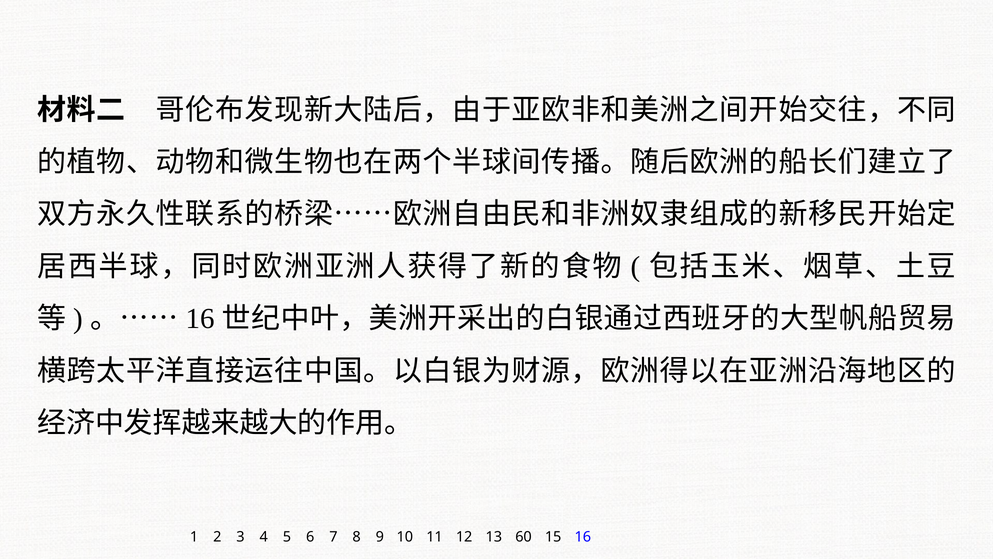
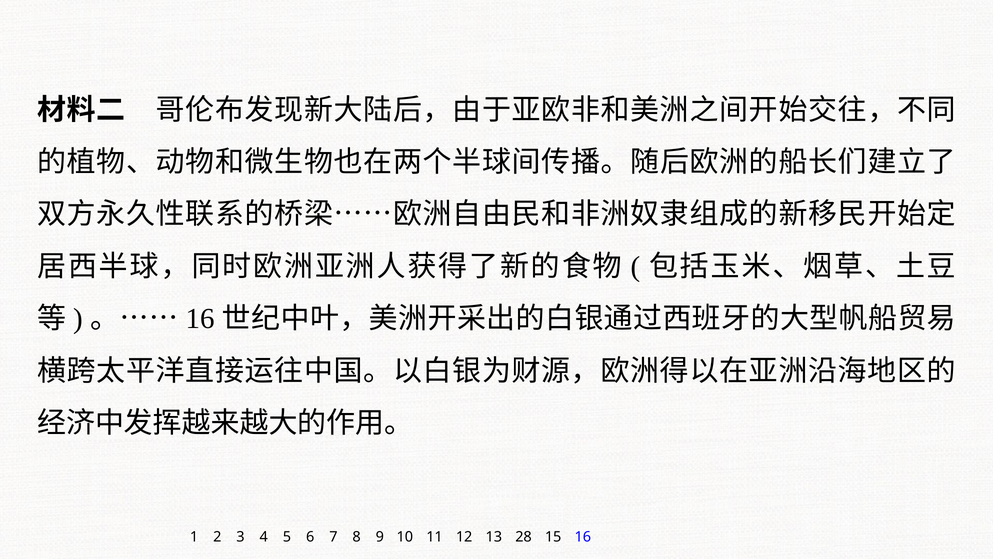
60: 60 -> 28
